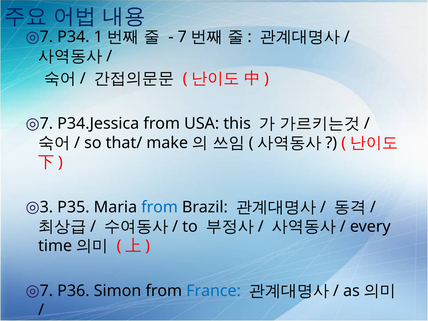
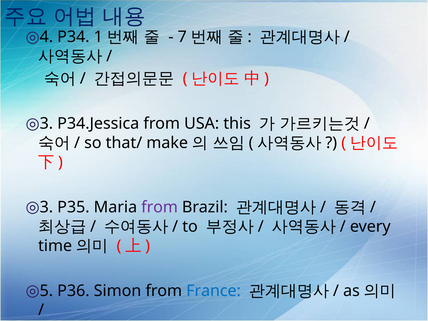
7 at (46, 37): 7 -> 4
7 at (46, 124): 7 -> 3
from at (160, 207) colour: blue -> purple
7 at (46, 291): 7 -> 5
